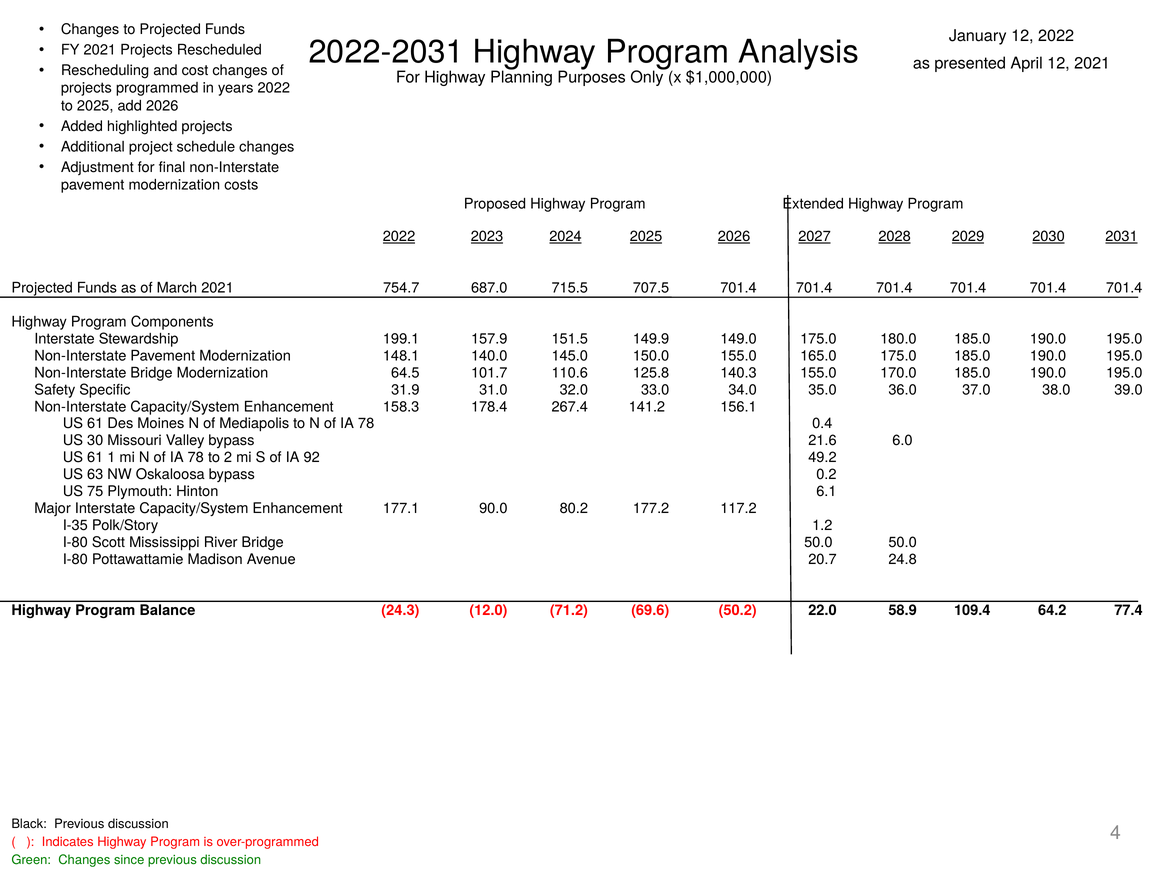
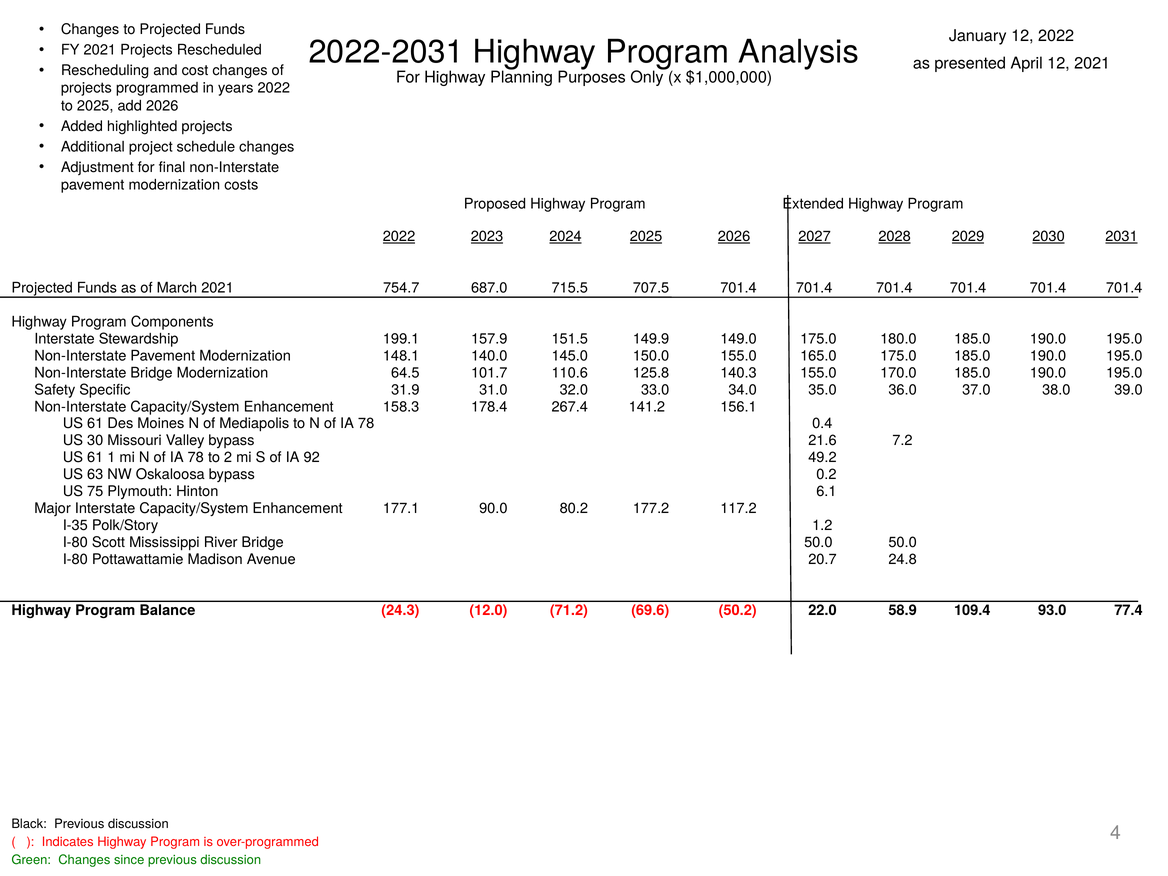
6.0: 6.0 -> 7.2
64.2: 64.2 -> 93.0
